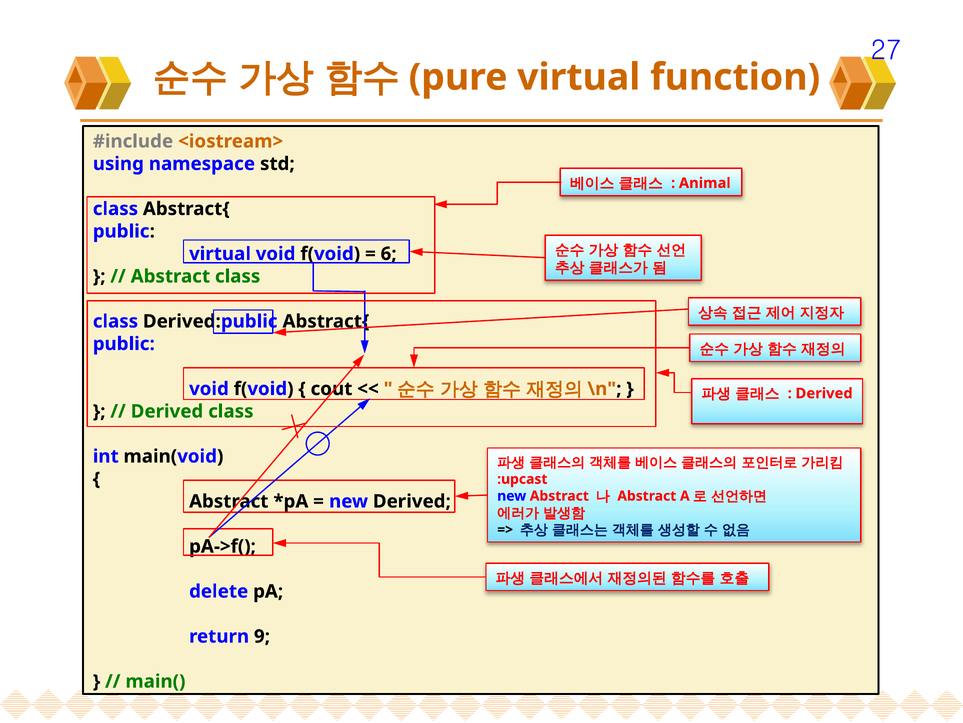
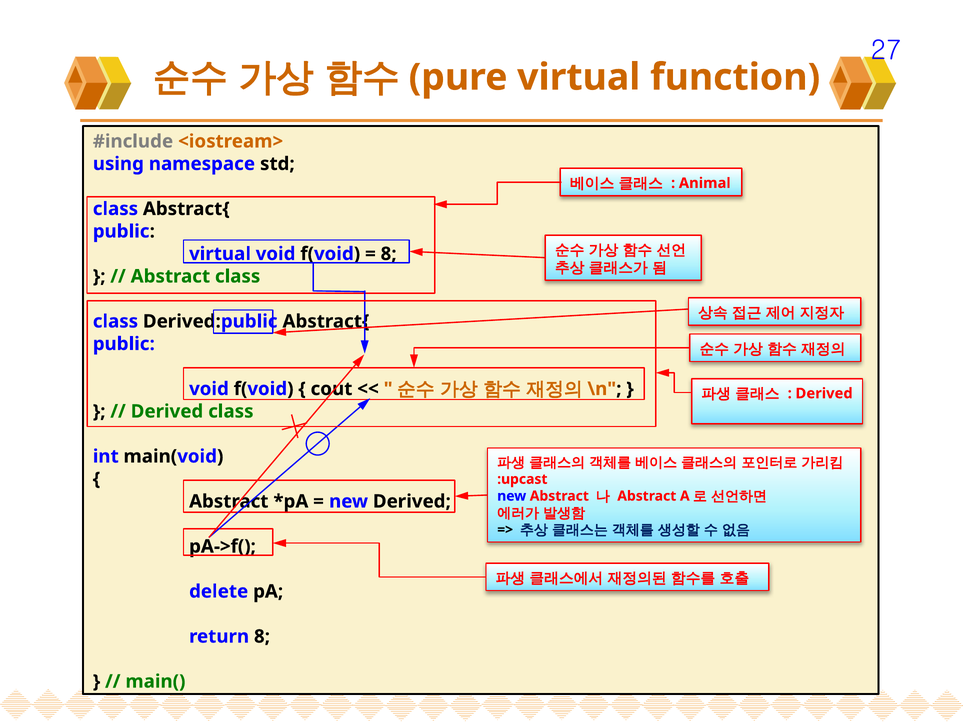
6 at (389, 254): 6 -> 8
return 9: 9 -> 8
